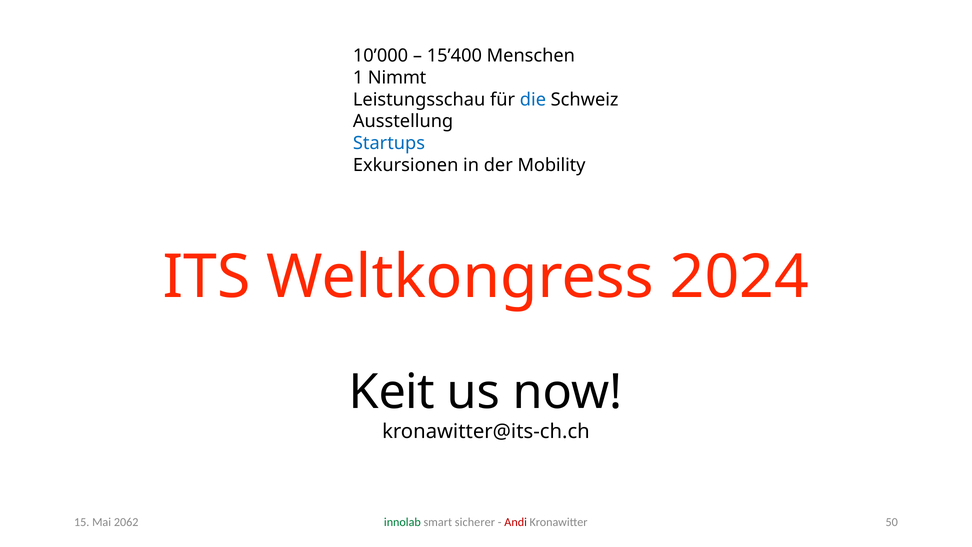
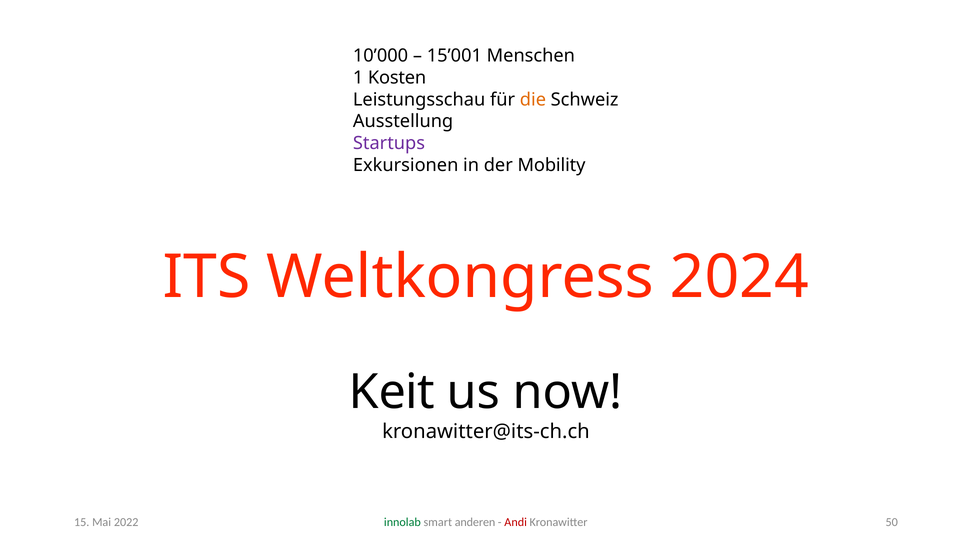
15’400: 15’400 -> 15’001
Nimmt: Nimmt -> Kosten
die colour: blue -> orange
Startups colour: blue -> purple
sicherer: sicherer -> anderen
2062: 2062 -> 2022
